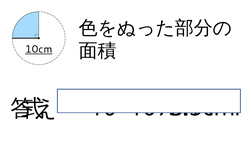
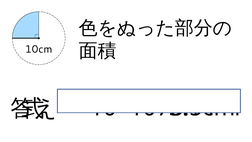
10cm underline: present -> none
